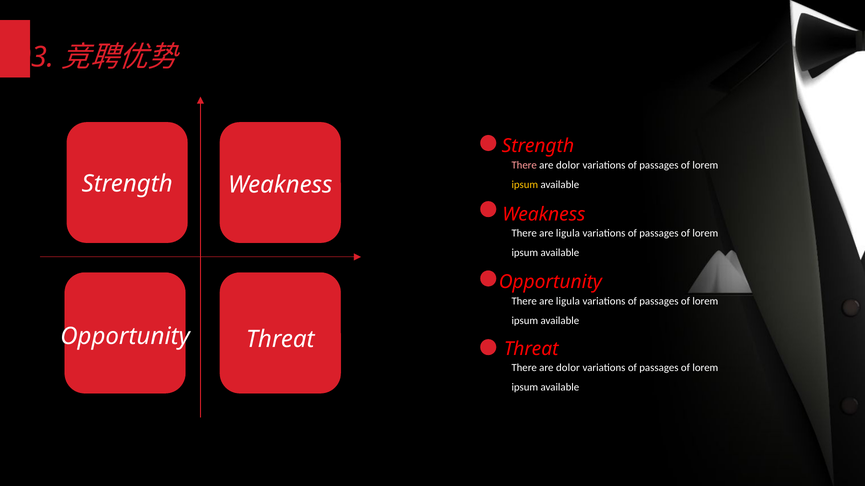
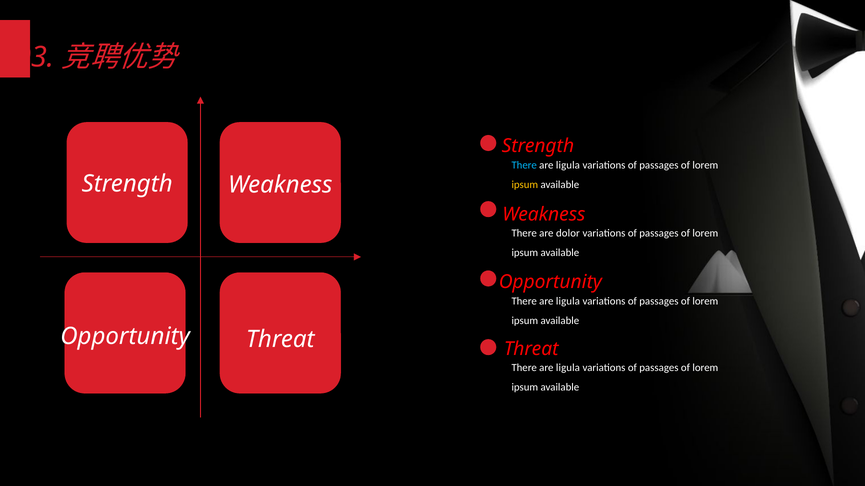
There at (524, 165) colour: pink -> light blue
dolor at (568, 165): dolor -> ligula
ligula at (568, 233): ligula -> dolor
dolor at (568, 368): dolor -> ligula
